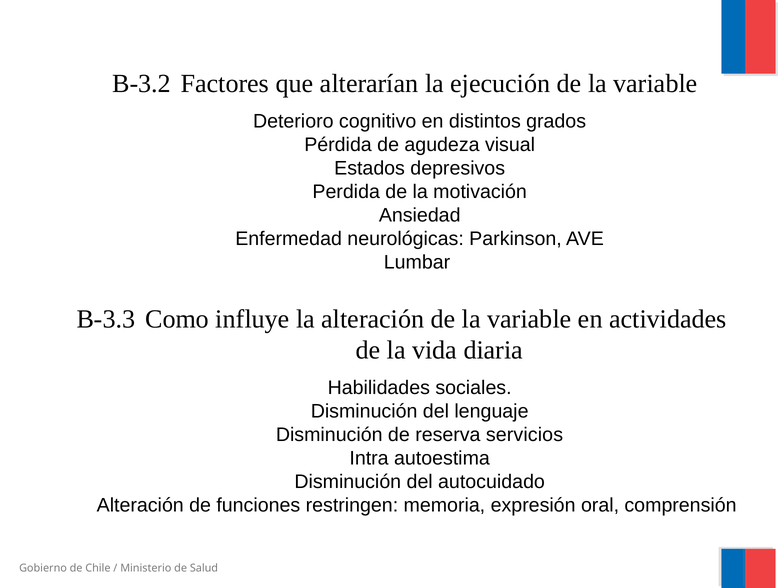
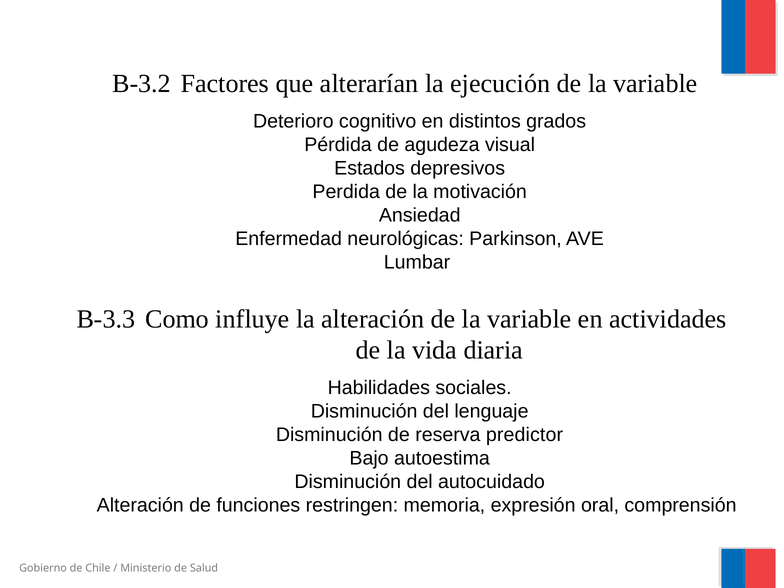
servicios: servicios -> predictor
Intra: Intra -> Bajo
